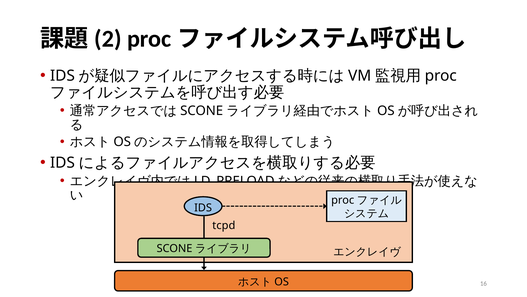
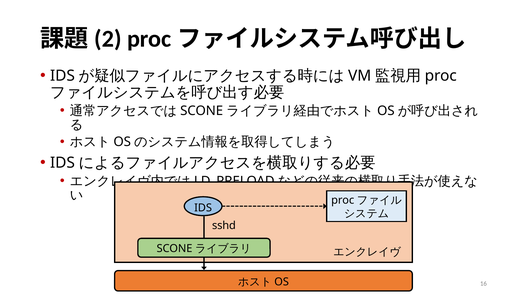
tcpd: tcpd -> sshd
